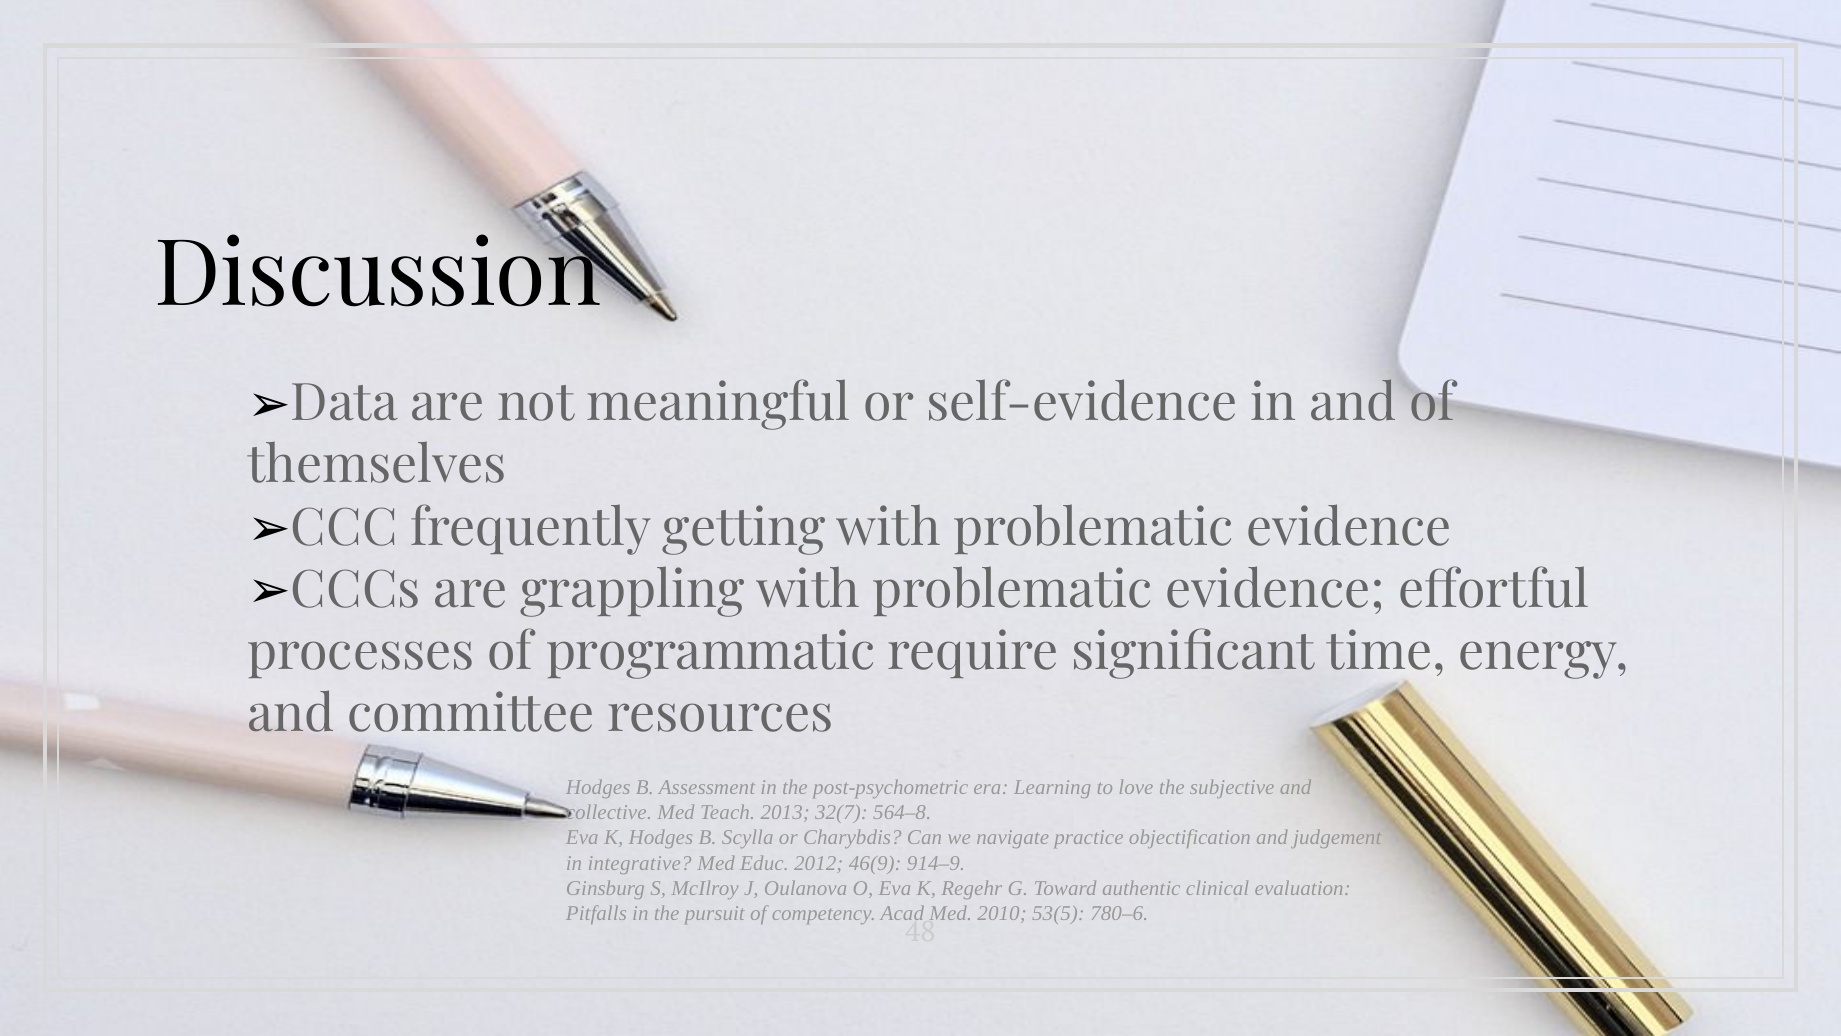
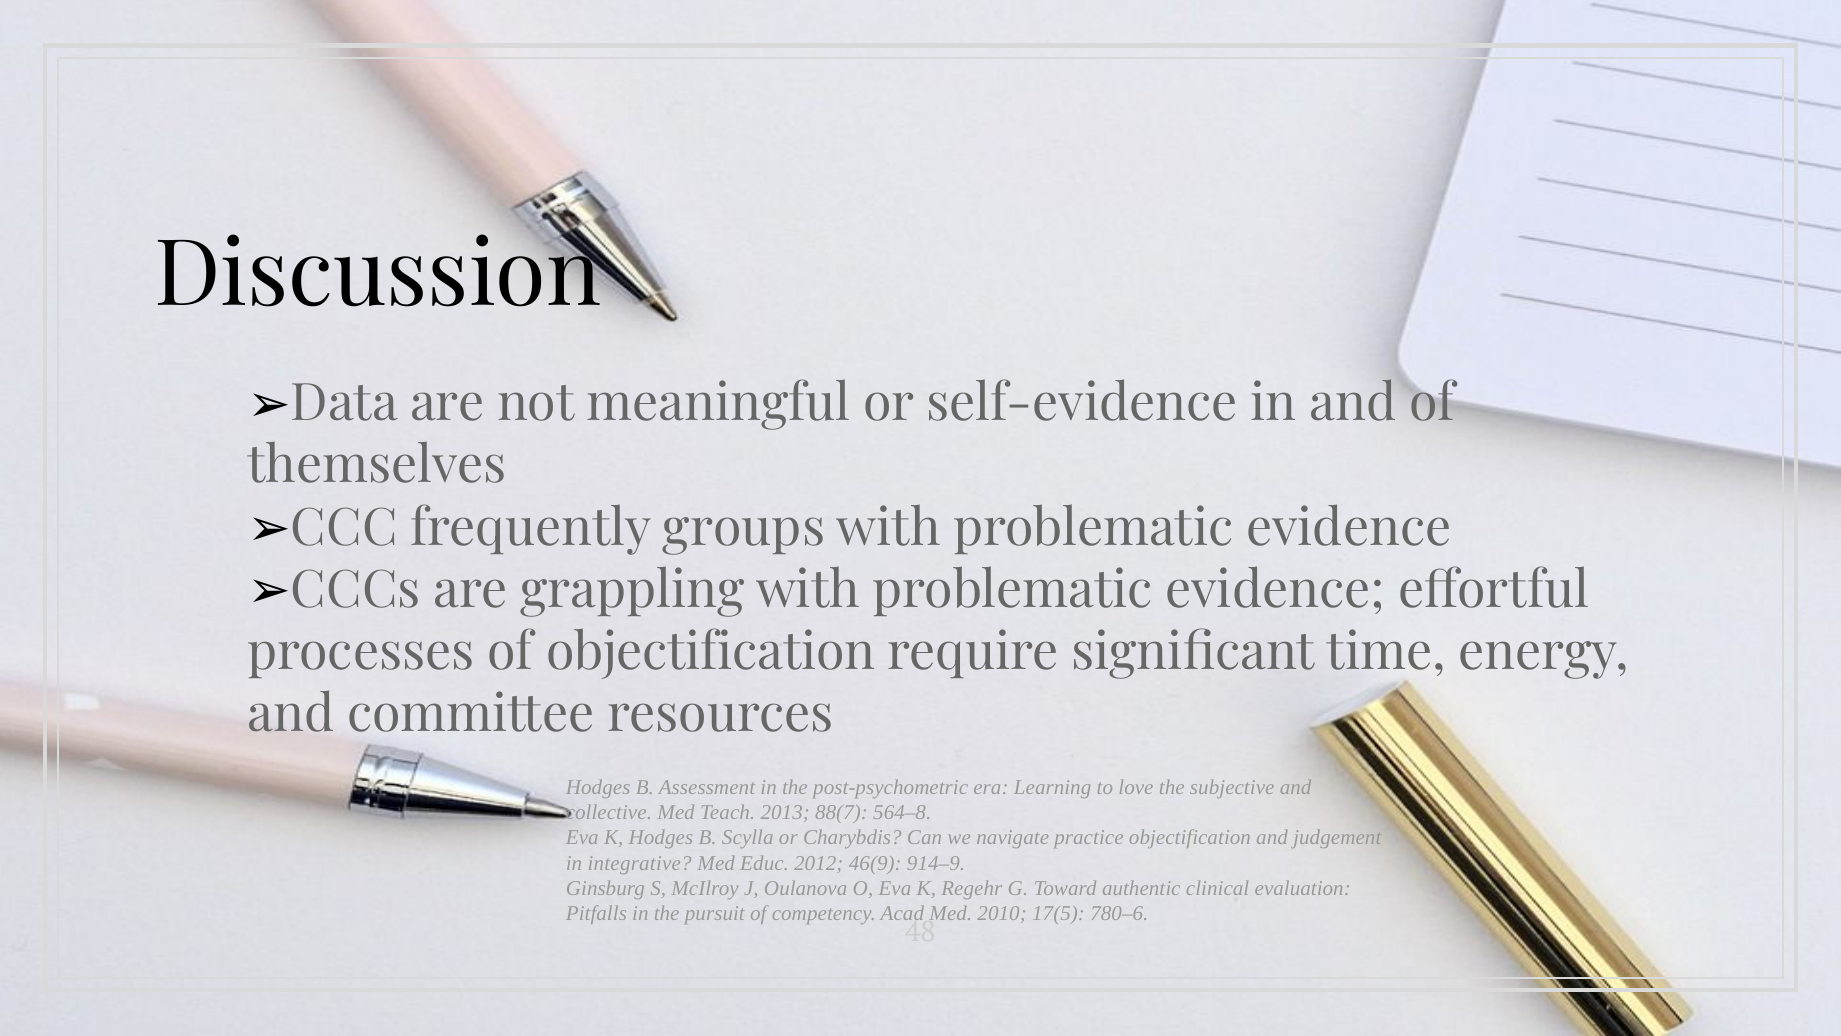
getting: getting -> groups
of programmatic: programmatic -> objectification
32(7: 32(7 -> 88(7
53(5: 53(5 -> 17(5
